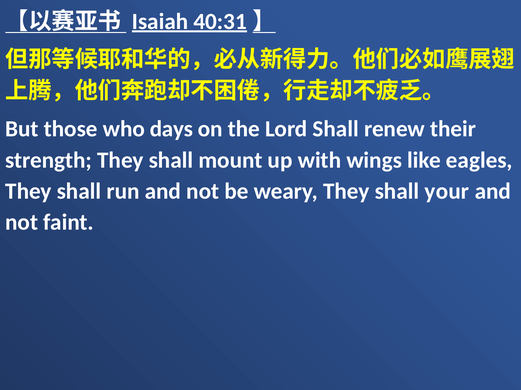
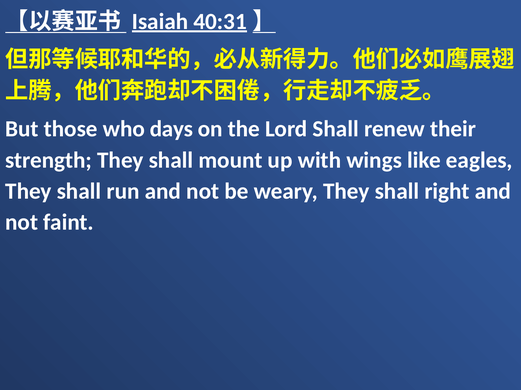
your: your -> right
